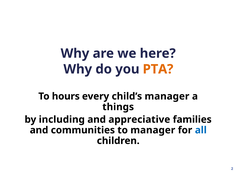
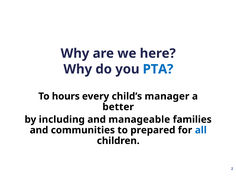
PTA colour: orange -> blue
things: things -> better
appreciative: appreciative -> manageable
to manager: manager -> prepared
